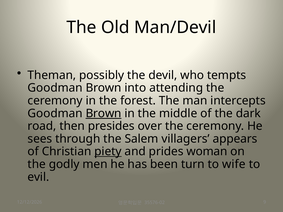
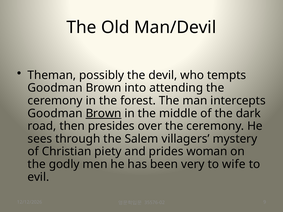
appears: appears -> mystery
piety underline: present -> none
turn: turn -> very
